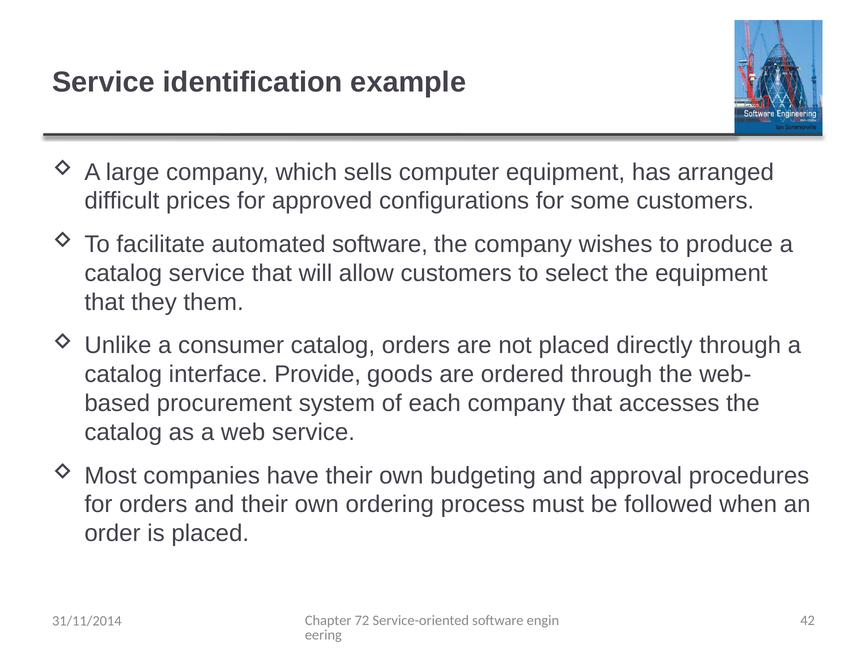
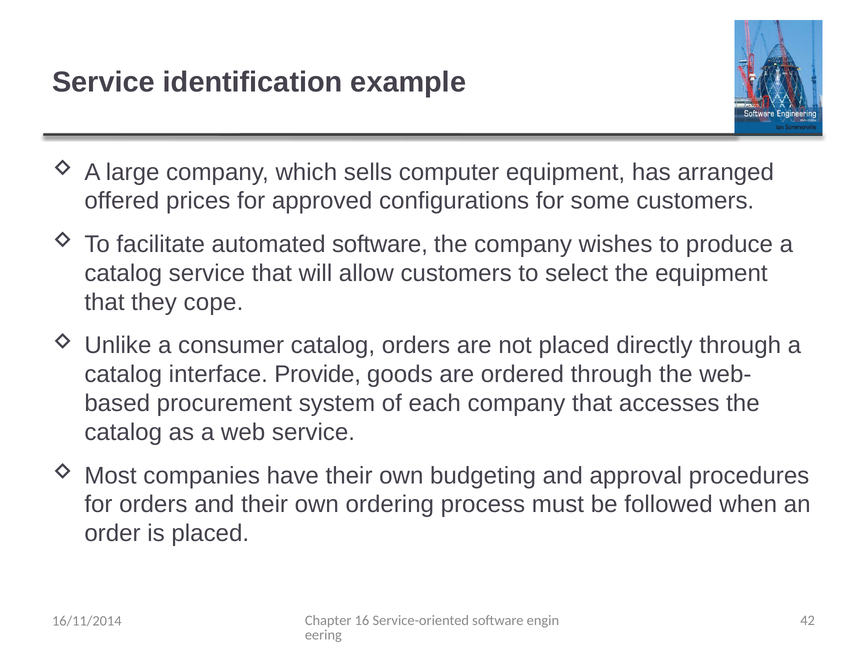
difficult: difficult -> offered
them: them -> cope
72: 72 -> 16
31/11/2014: 31/11/2014 -> 16/11/2014
